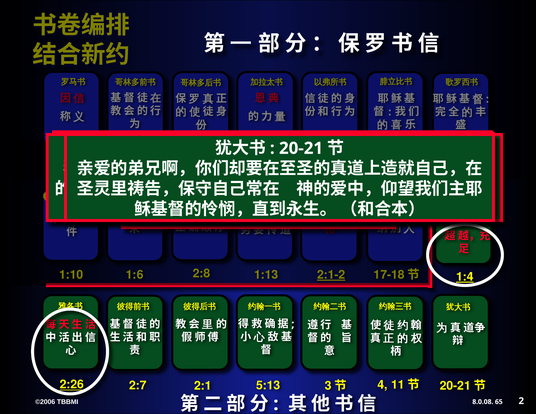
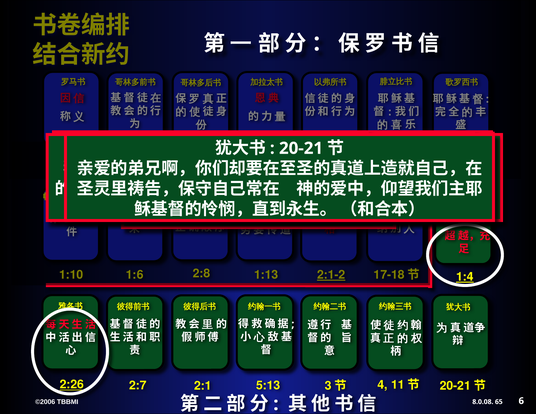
2: 2 -> 6
